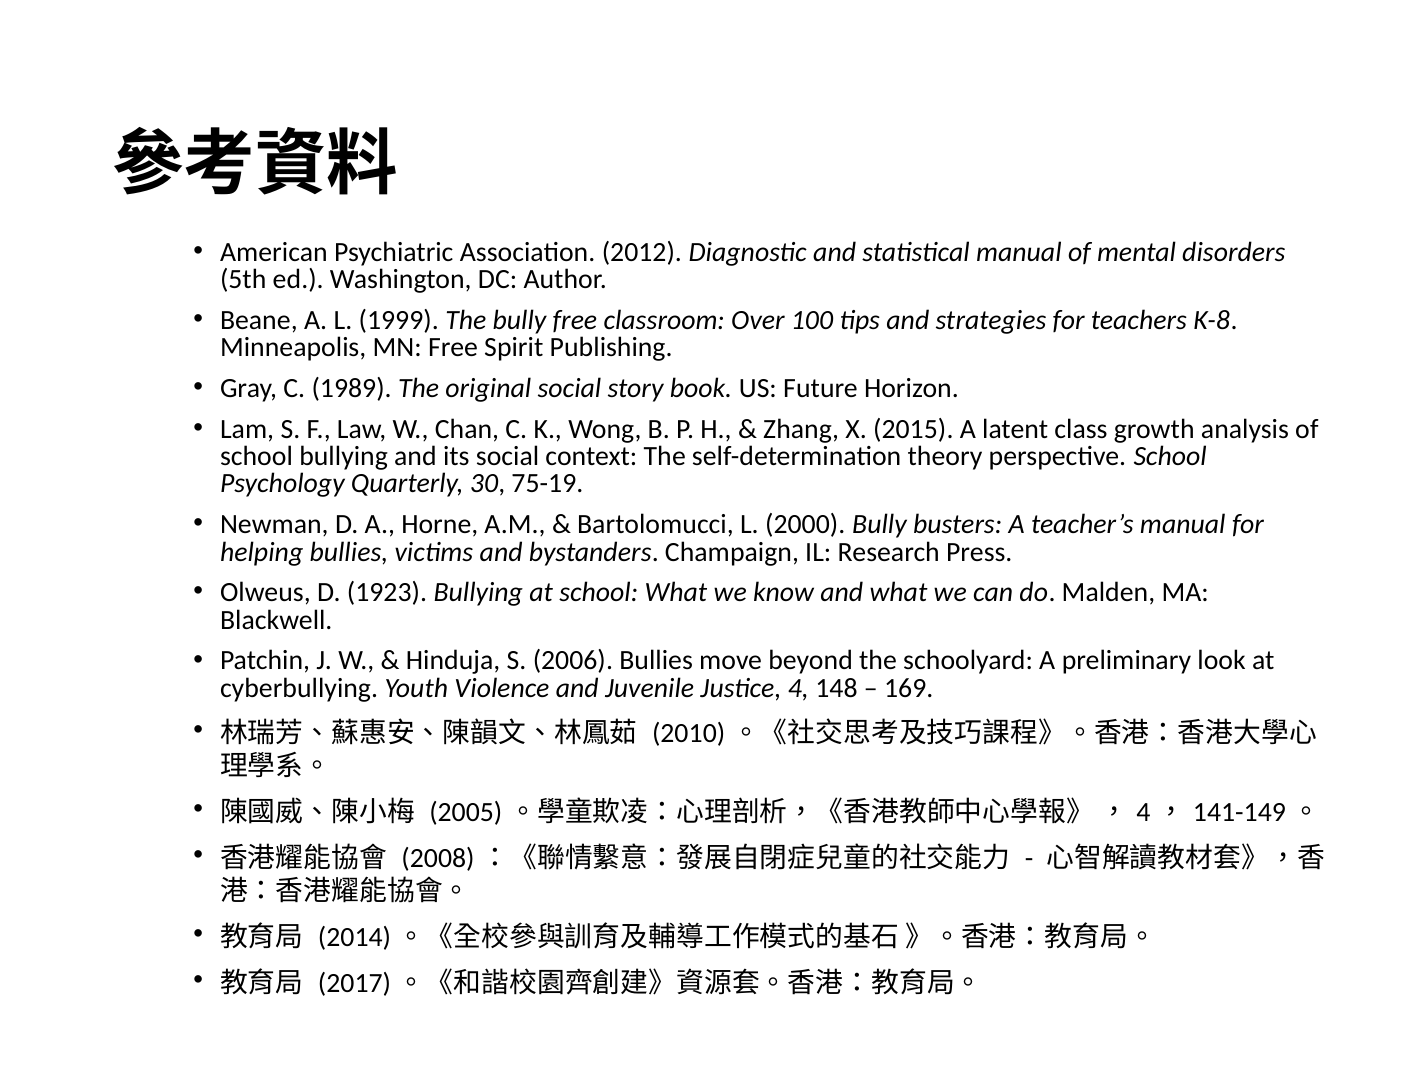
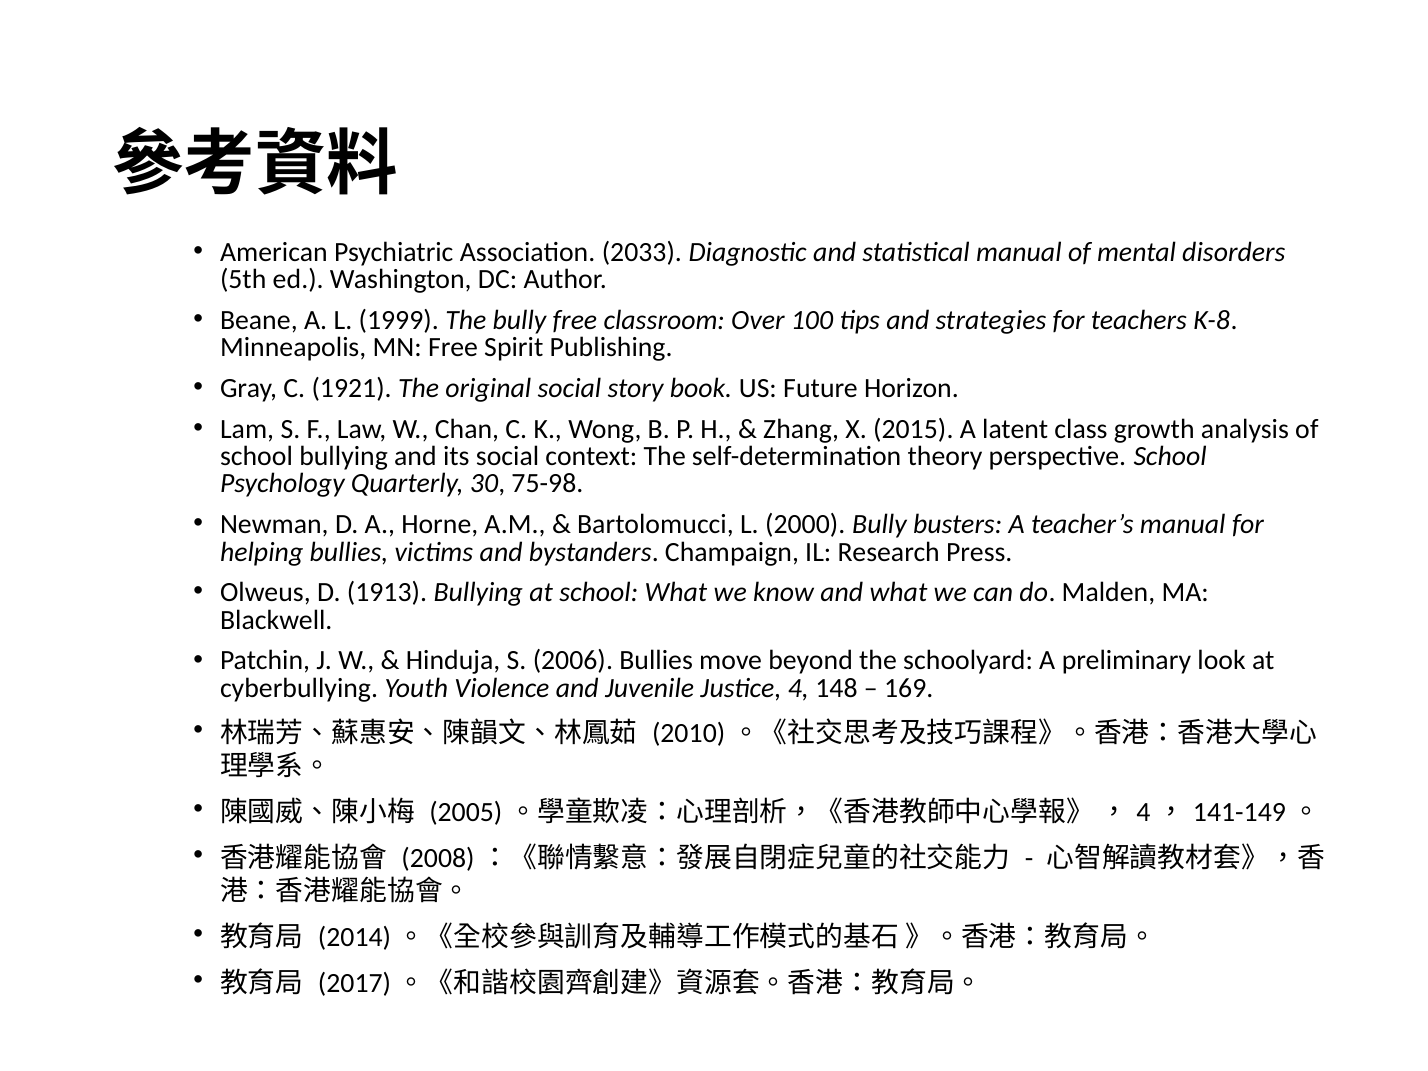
2012: 2012 -> 2033
1989: 1989 -> 1921
75-19: 75-19 -> 75-98
1923: 1923 -> 1913
